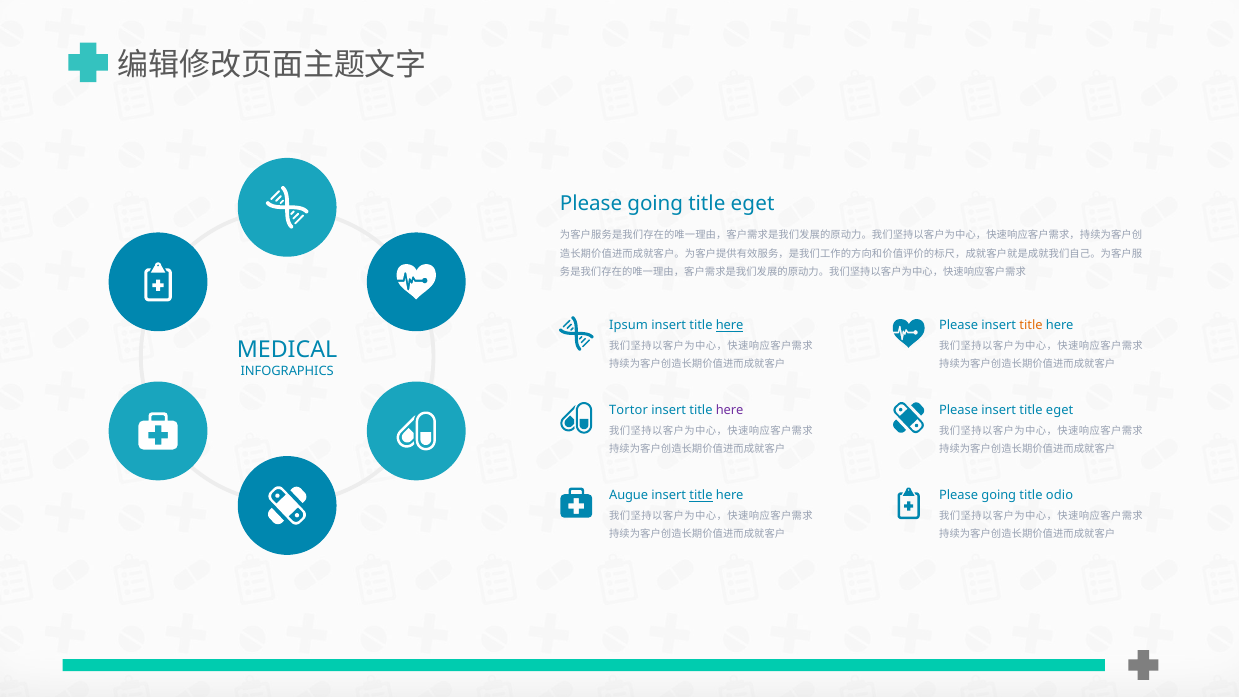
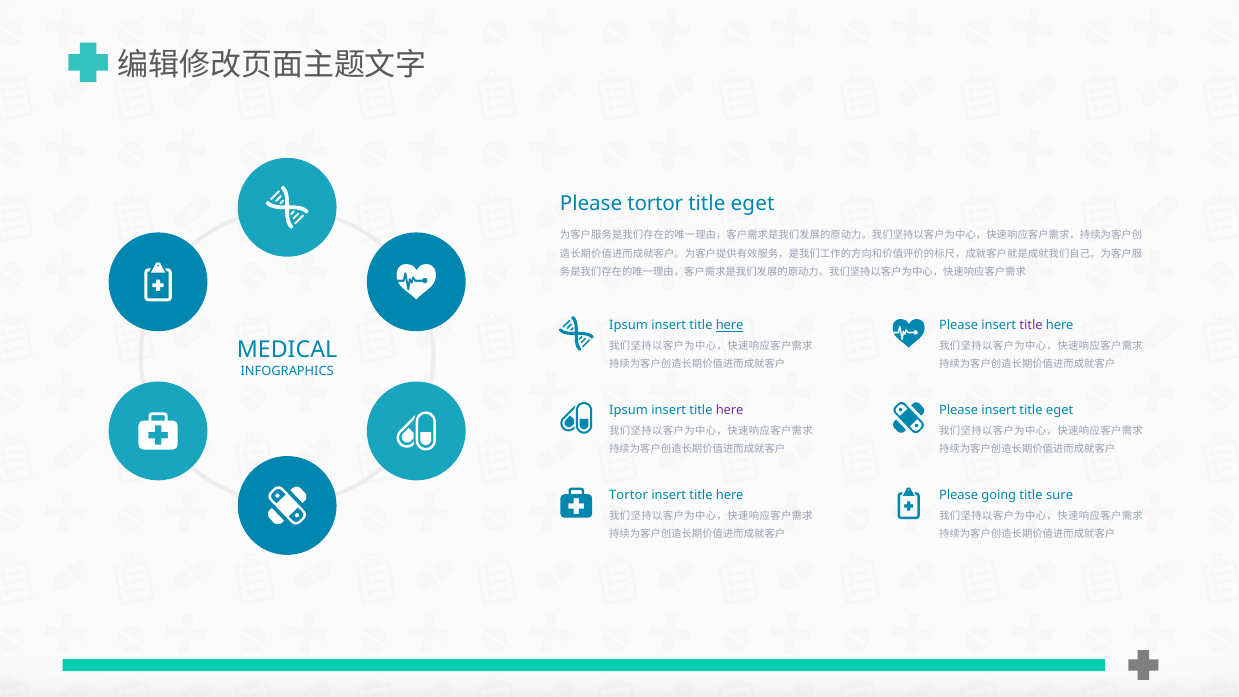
going at (655, 203): going -> tortor
title at (1031, 326) colour: orange -> purple
Tortor at (629, 411): Tortor -> Ipsum
Augue at (629, 496): Augue -> Tortor
title at (701, 496) underline: present -> none
odio: odio -> sure
